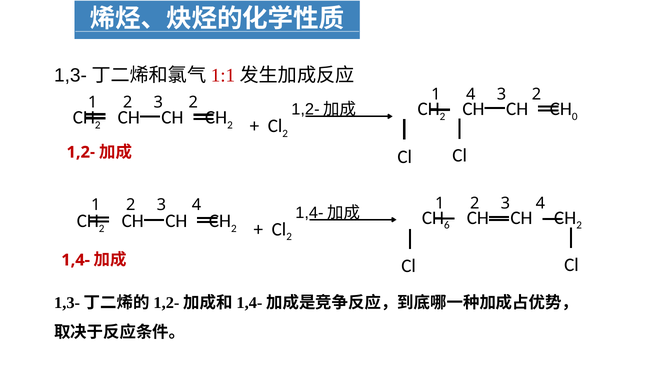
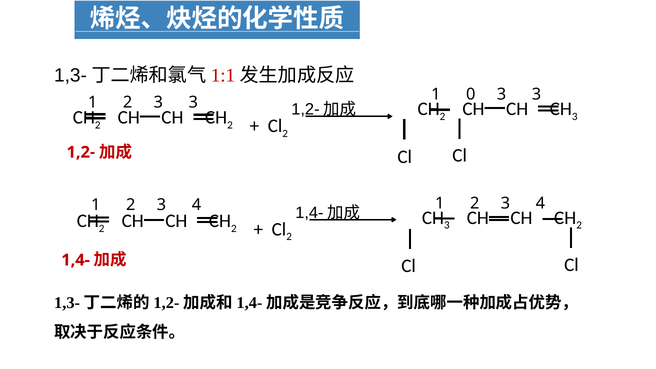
1 4: 4 -> 0
2 at (537, 94): 2 -> 3
2 3 2: 2 -> 3
0 at (575, 117): 0 -> 3
6 at (447, 225): 6 -> 3
